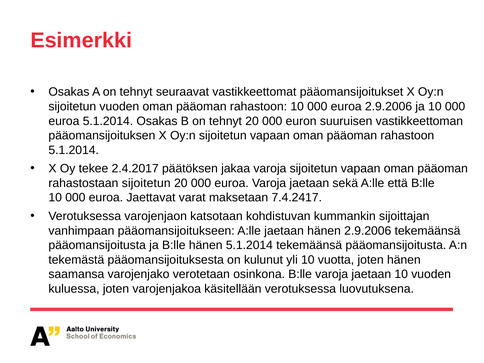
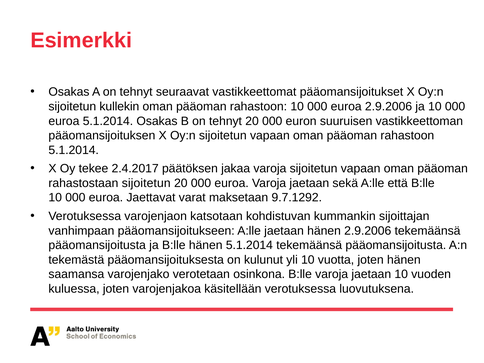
sijoitetun vuoden: vuoden -> kullekin
7.4.2417: 7.4.2417 -> 9.7.1292
